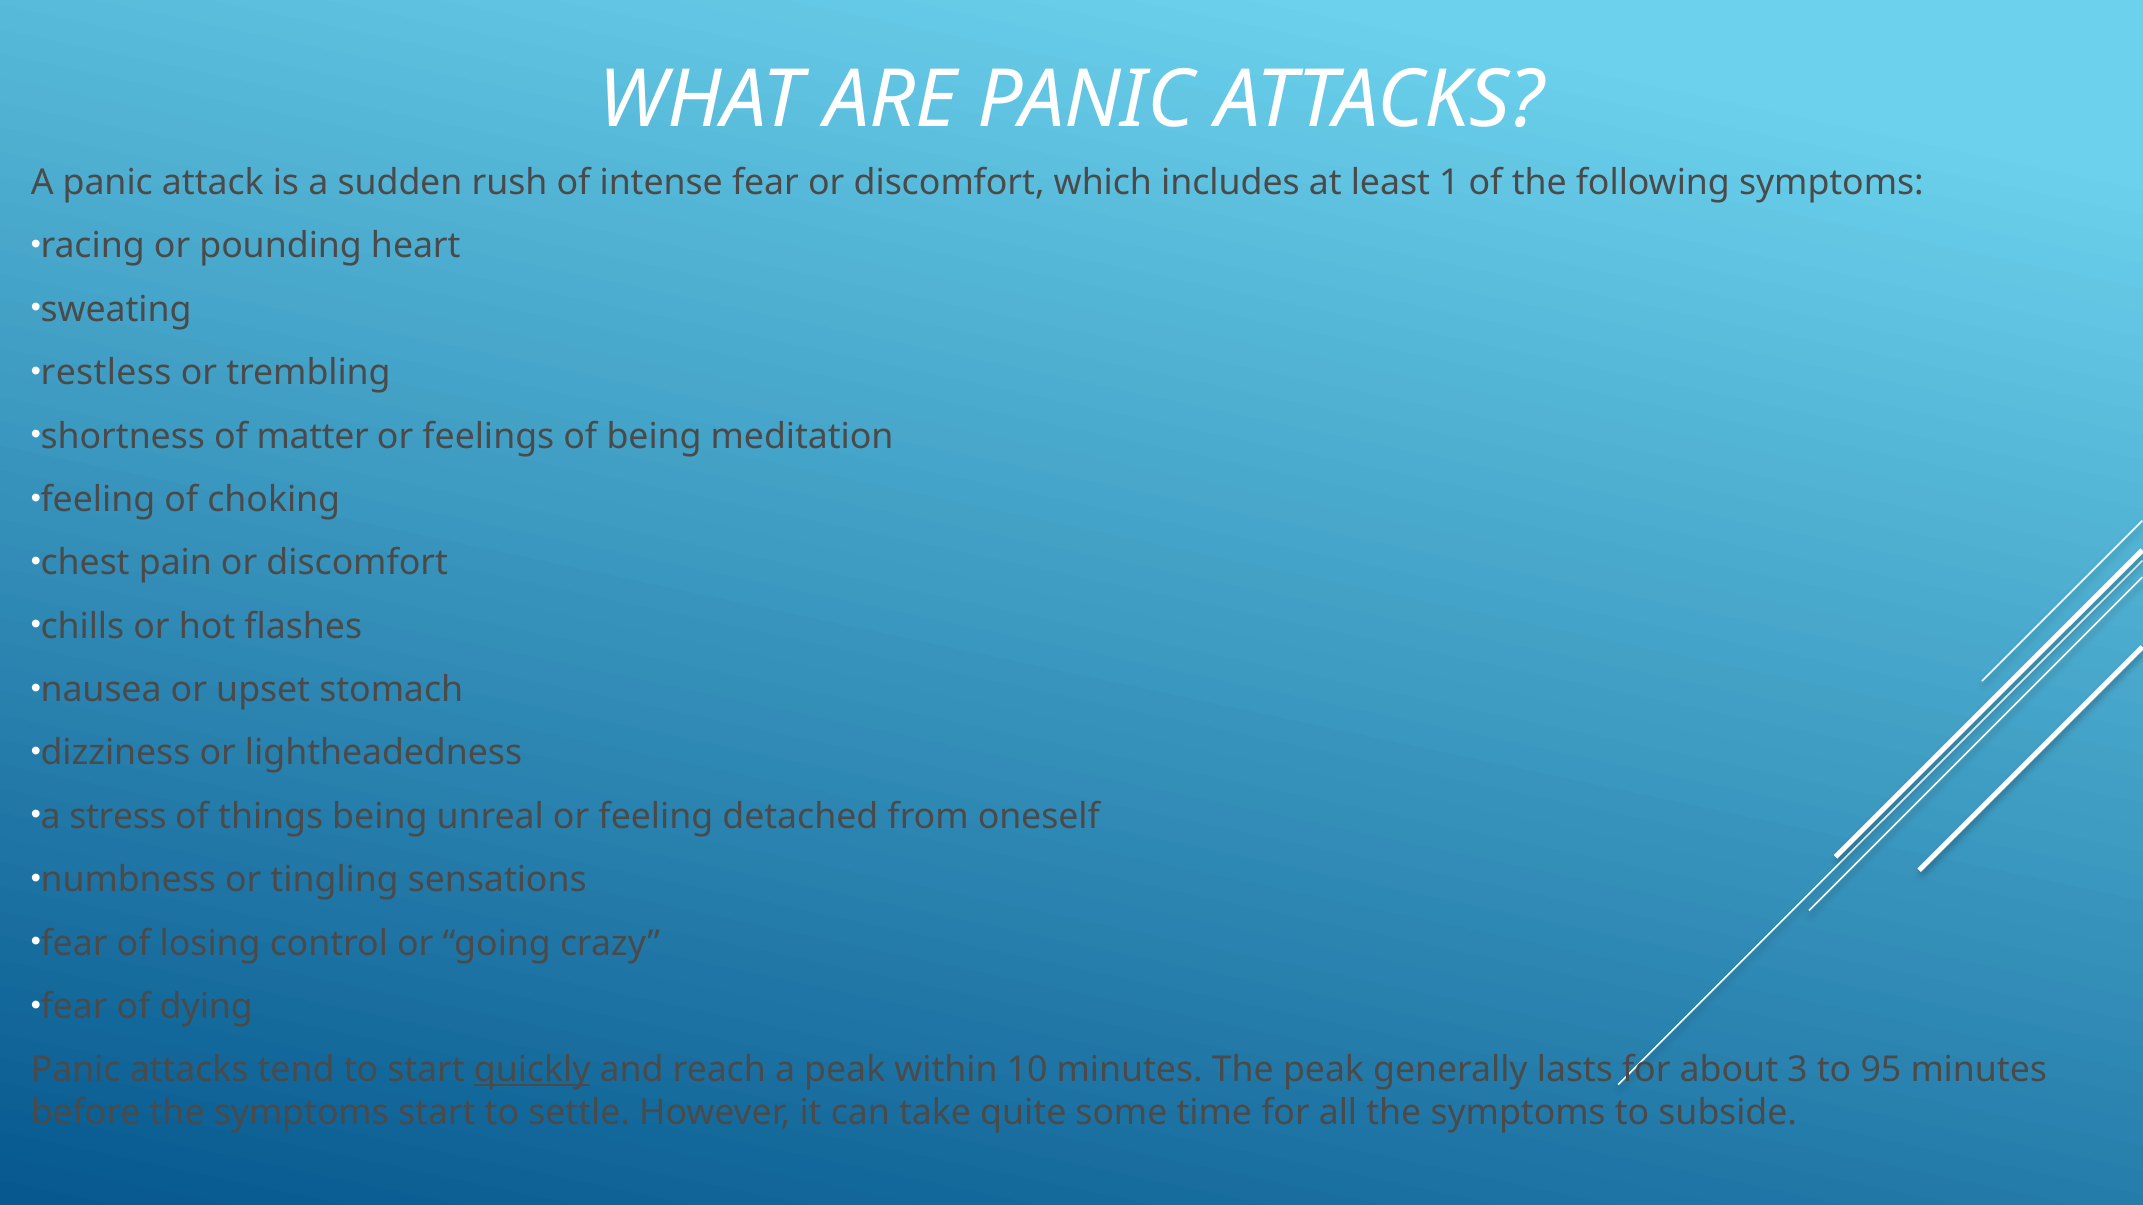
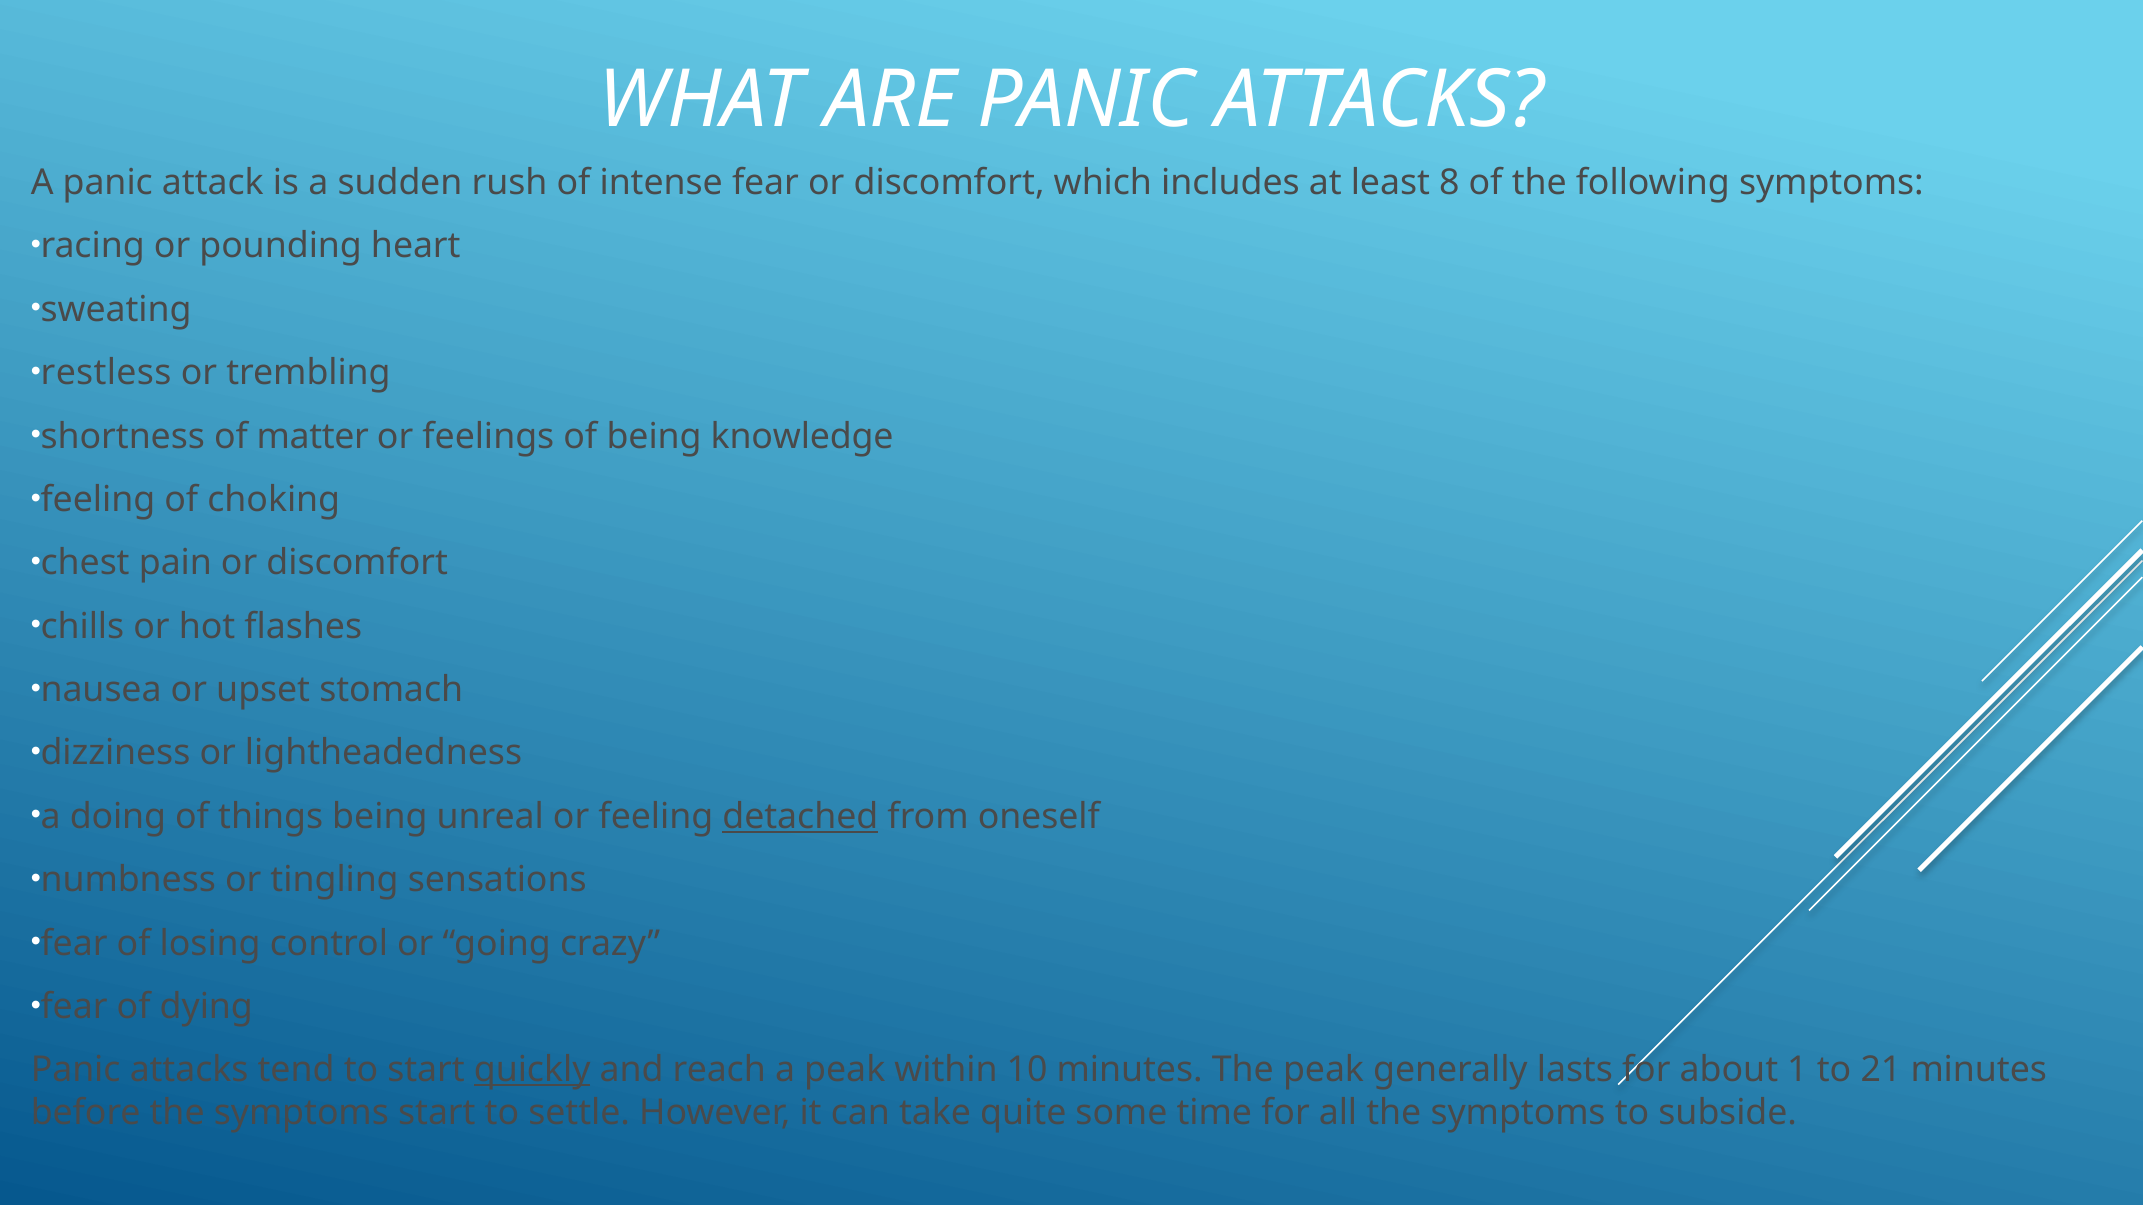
1: 1 -> 8
meditation: meditation -> knowledge
stress: stress -> doing
detached underline: none -> present
3: 3 -> 1
95: 95 -> 21
